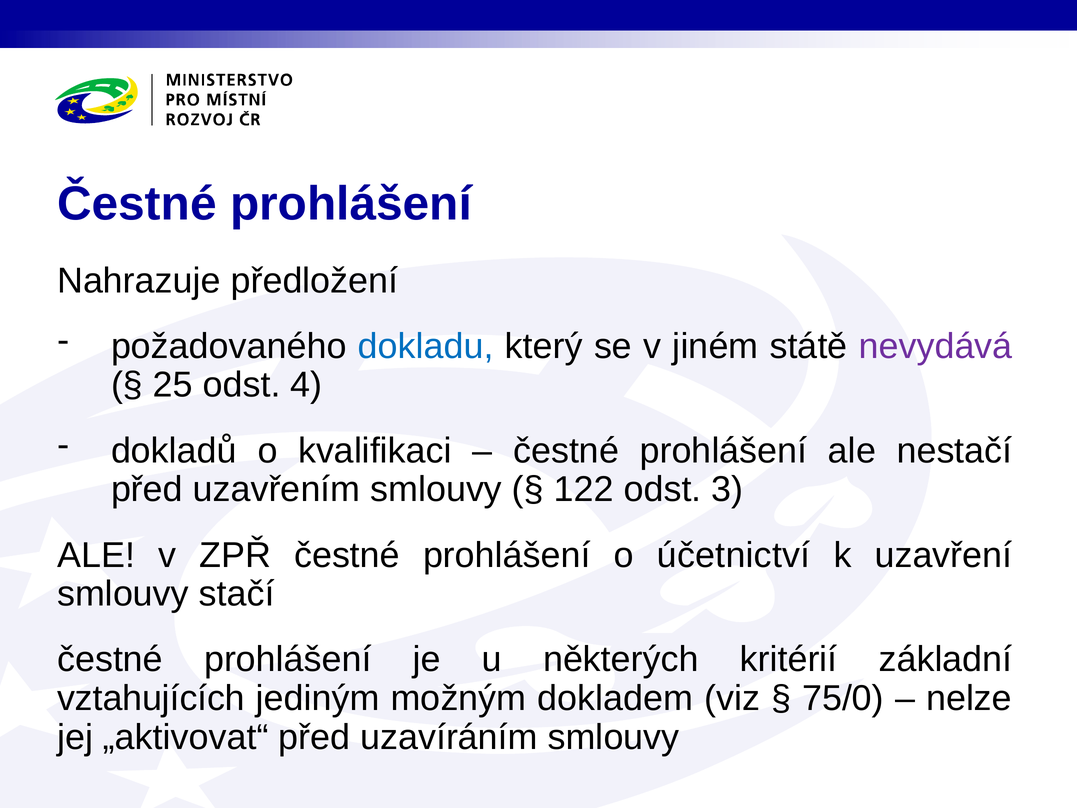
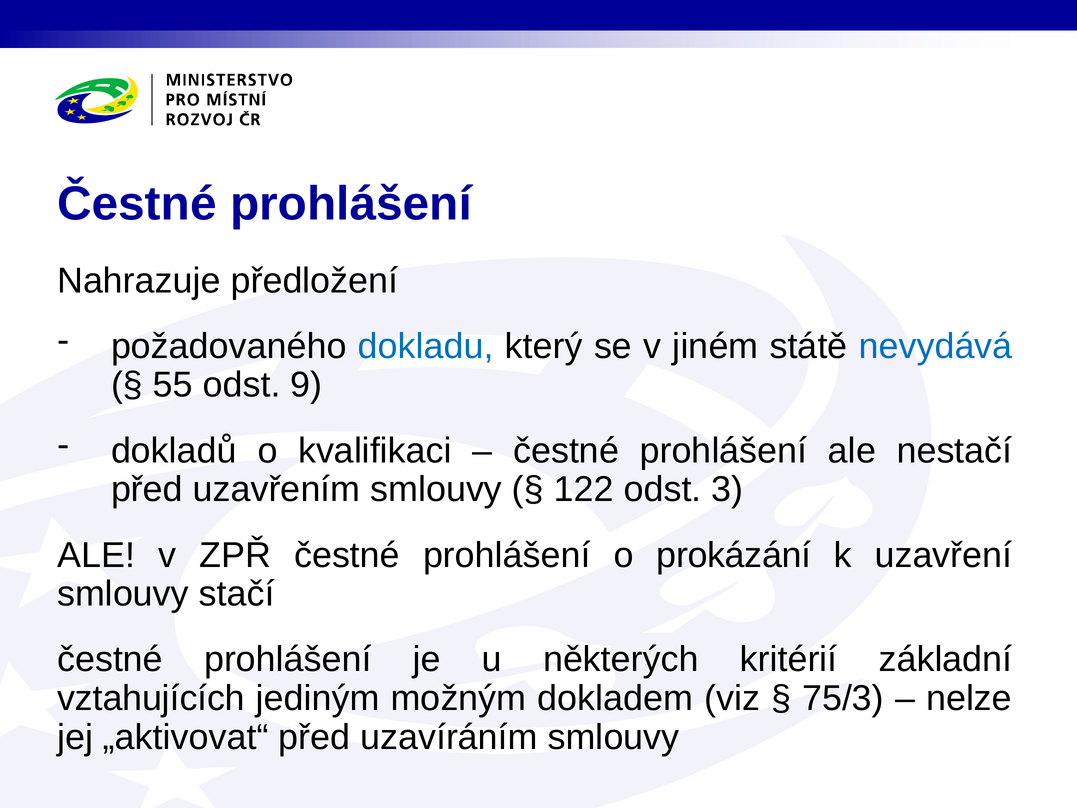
nevydává colour: purple -> blue
25: 25 -> 55
4: 4 -> 9
účetnictví: účetnictví -> prokázání
75/0: 75/0 -> 75/3
